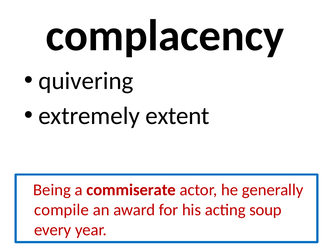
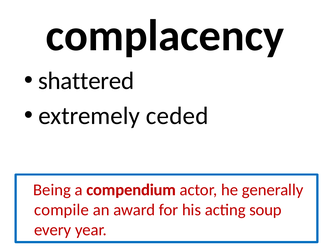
quivering: quivering -> shattered
extent: extent -> ceded
commiserate: commiserate -> compendium
